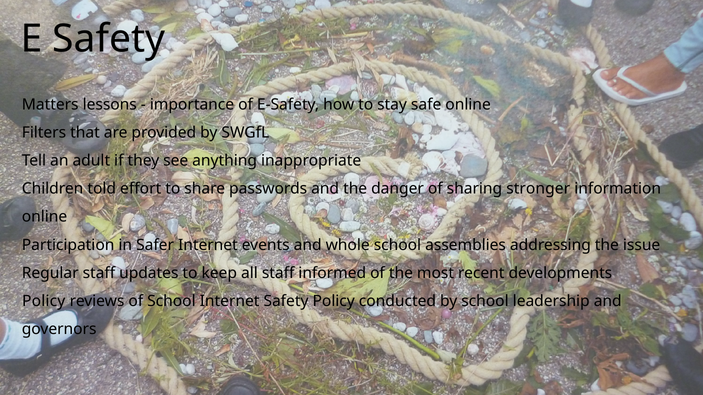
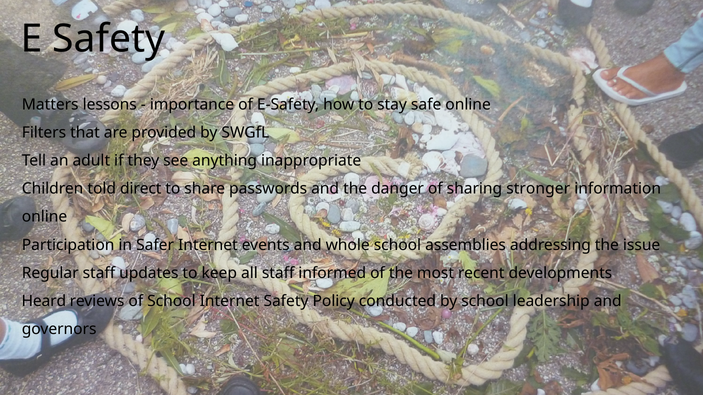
effort: effort -> direct
Policy at (44, 301): Policy -> Heard
